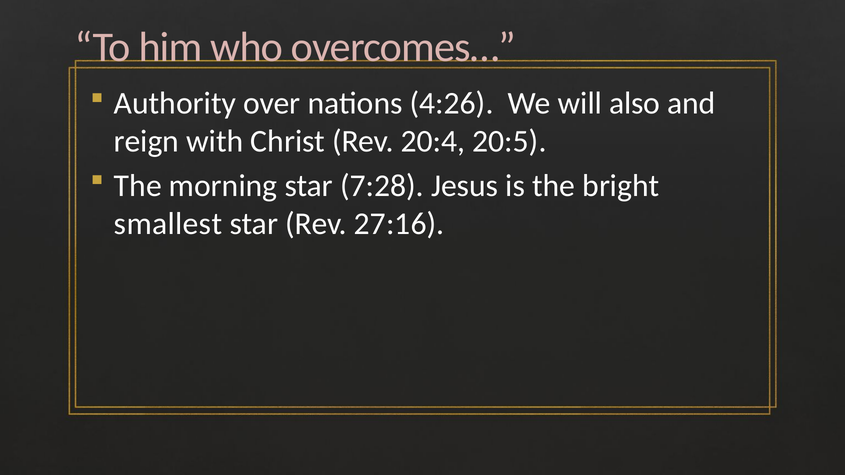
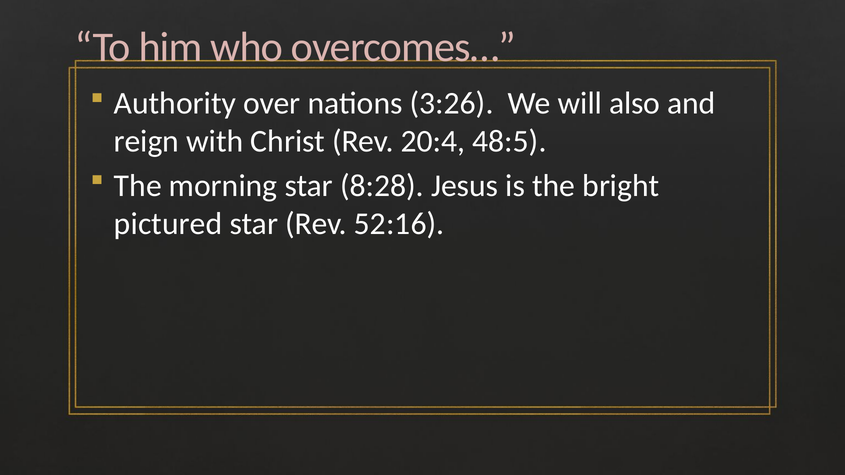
4:26: 4:26 -> 3:26
20:5: 20:5 -> 48:5
7:28: 7:28 -> 8:28
smallest: smallest -> pictured
27:16: 27:16 -> 52:16
